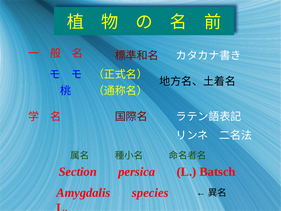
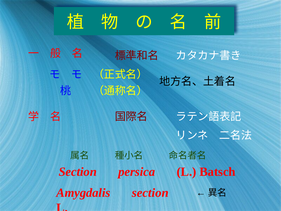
Amygdalis species: species -> section
